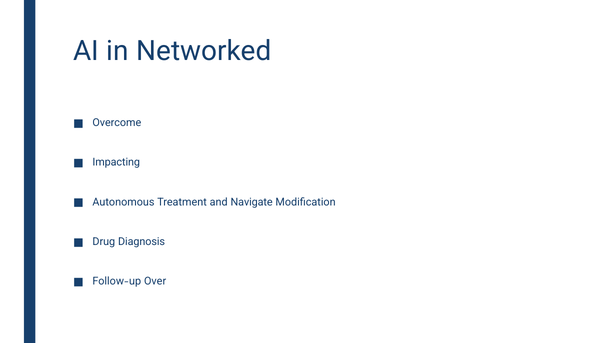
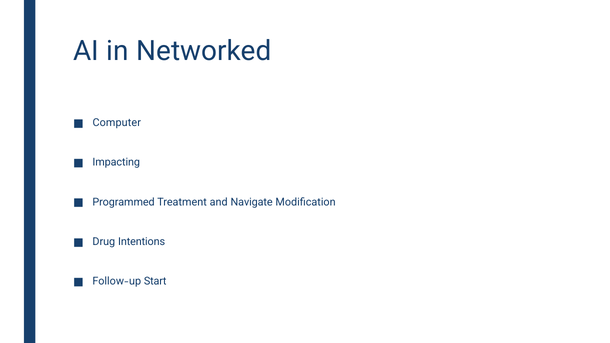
Overcome: Overcome -> Computer
Autonomous: Autonomous -> Programmed
Diagnosis: Diagnosis -> Intentions
Over: Over -> Start
